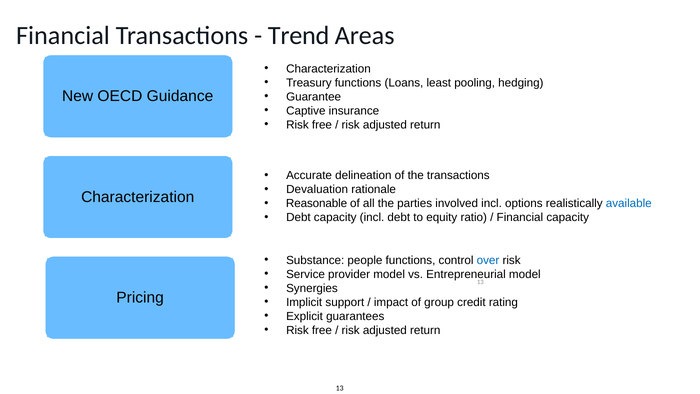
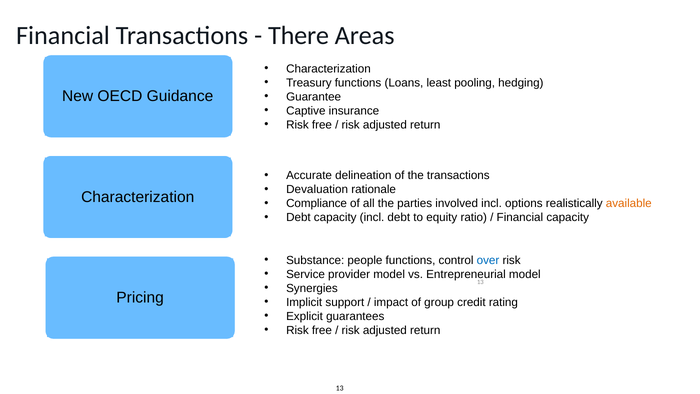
Trend: Trend -> There
Reasonable: Reasonable -> Compliance
available colour: blue -> orange
